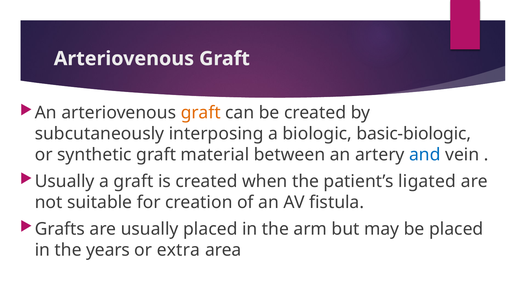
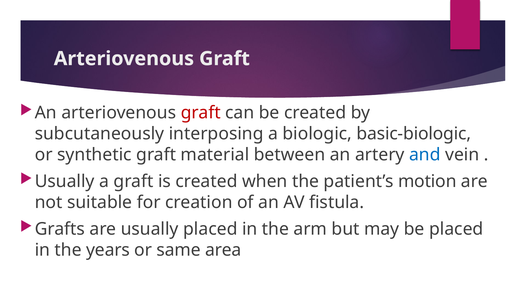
graft at (201, 113) colour: orange -> red
ligated: ligated -> motion
extra: extra -> same
